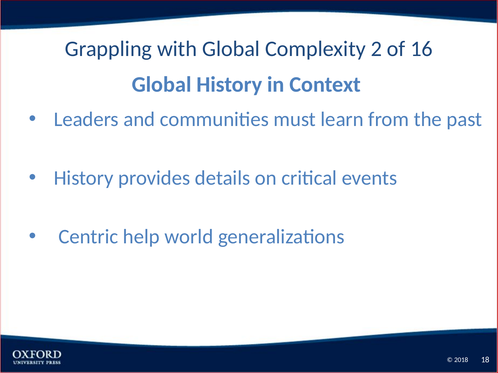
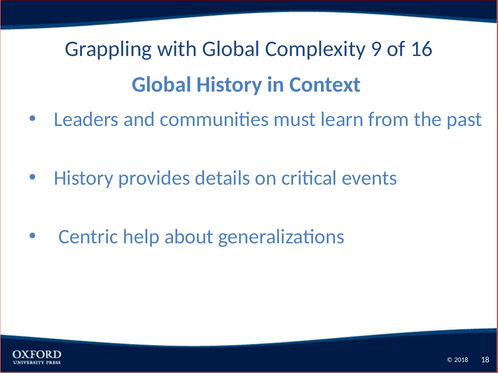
2: 2 -> 9
world: world -> about
